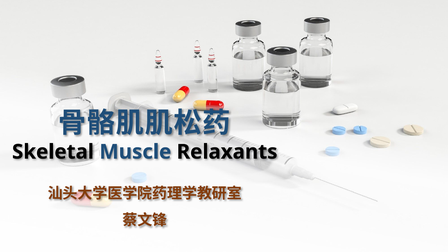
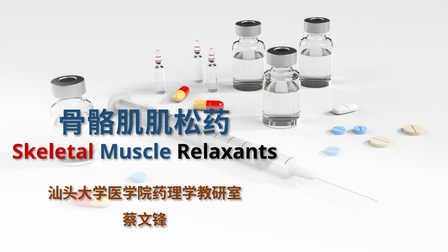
Skeletal colour: black -> red
